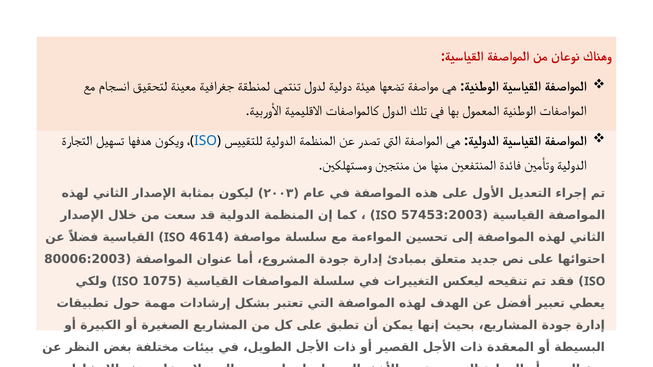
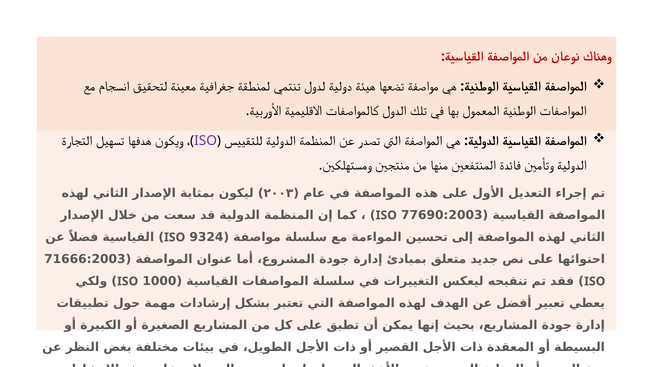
ISO at (206, 141) colour: blue -> purple
57453:2003: 57453:2003 -> 77690:2003
4614: 4614 -> 9324
80006:2003: 80006:2003 -> 71666:2003
1075: 1075 -> 1000
